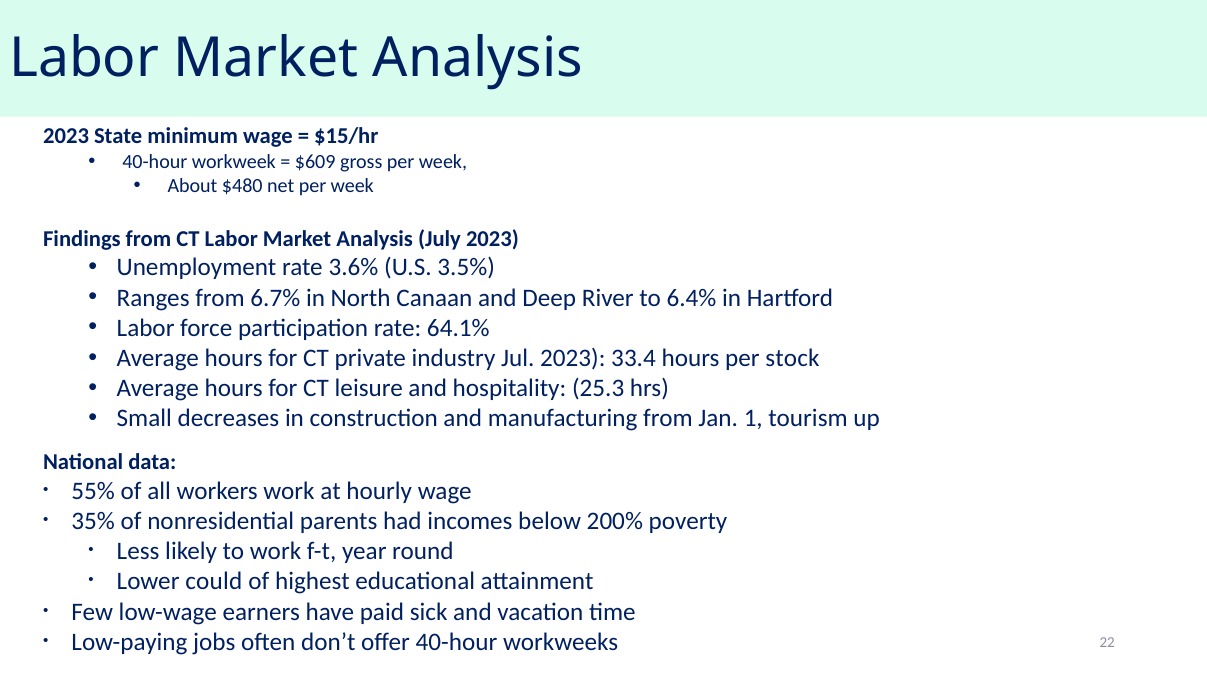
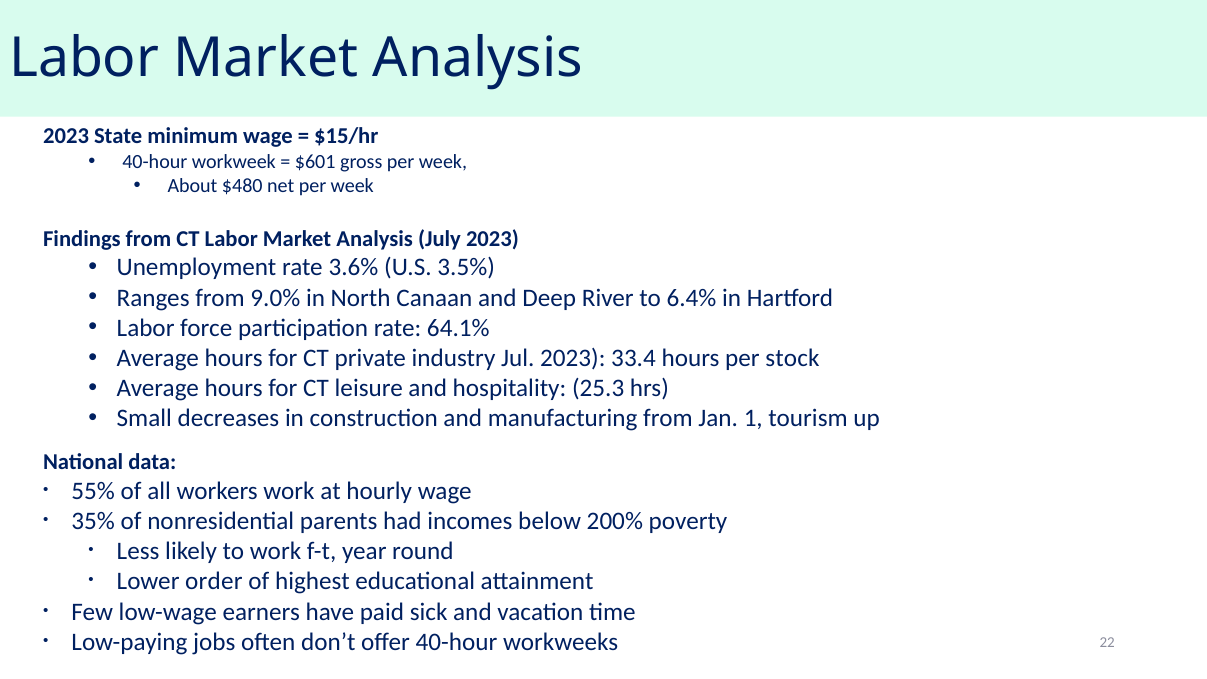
$609: $609 -> $601
6.7%: 6.7% -> 9.0%
could: could -> order
